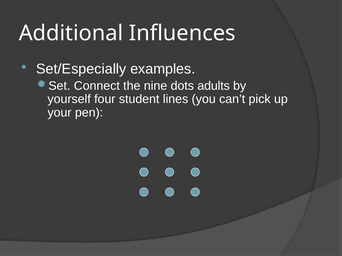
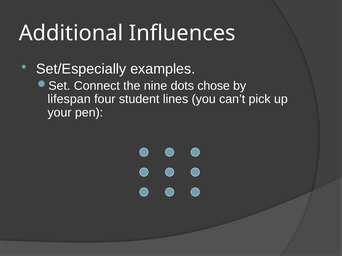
adults: adults -> chose
yourself: yourself -> lifespan
